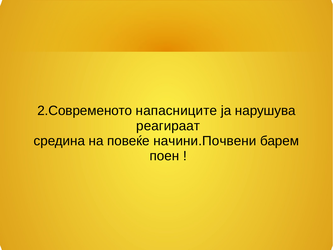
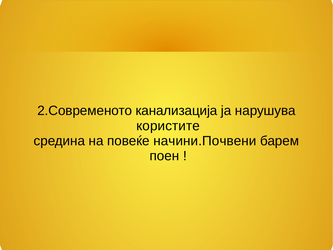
напасниците: напасниците -> канализација
реагираат: реагираат -> користите
